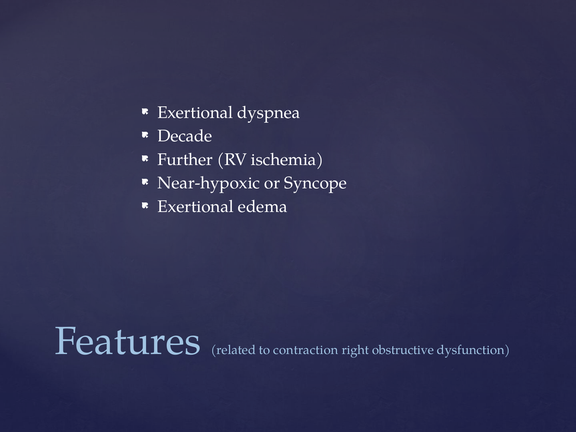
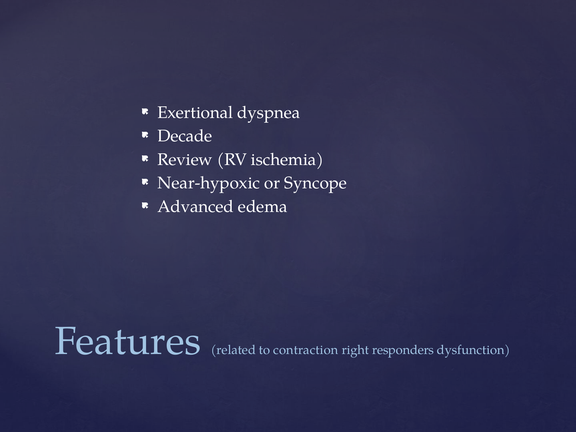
Further: Further -> Review
Exertional at (196, 207): Exertional -> Advanced
obstructive: obstructive -> responders
